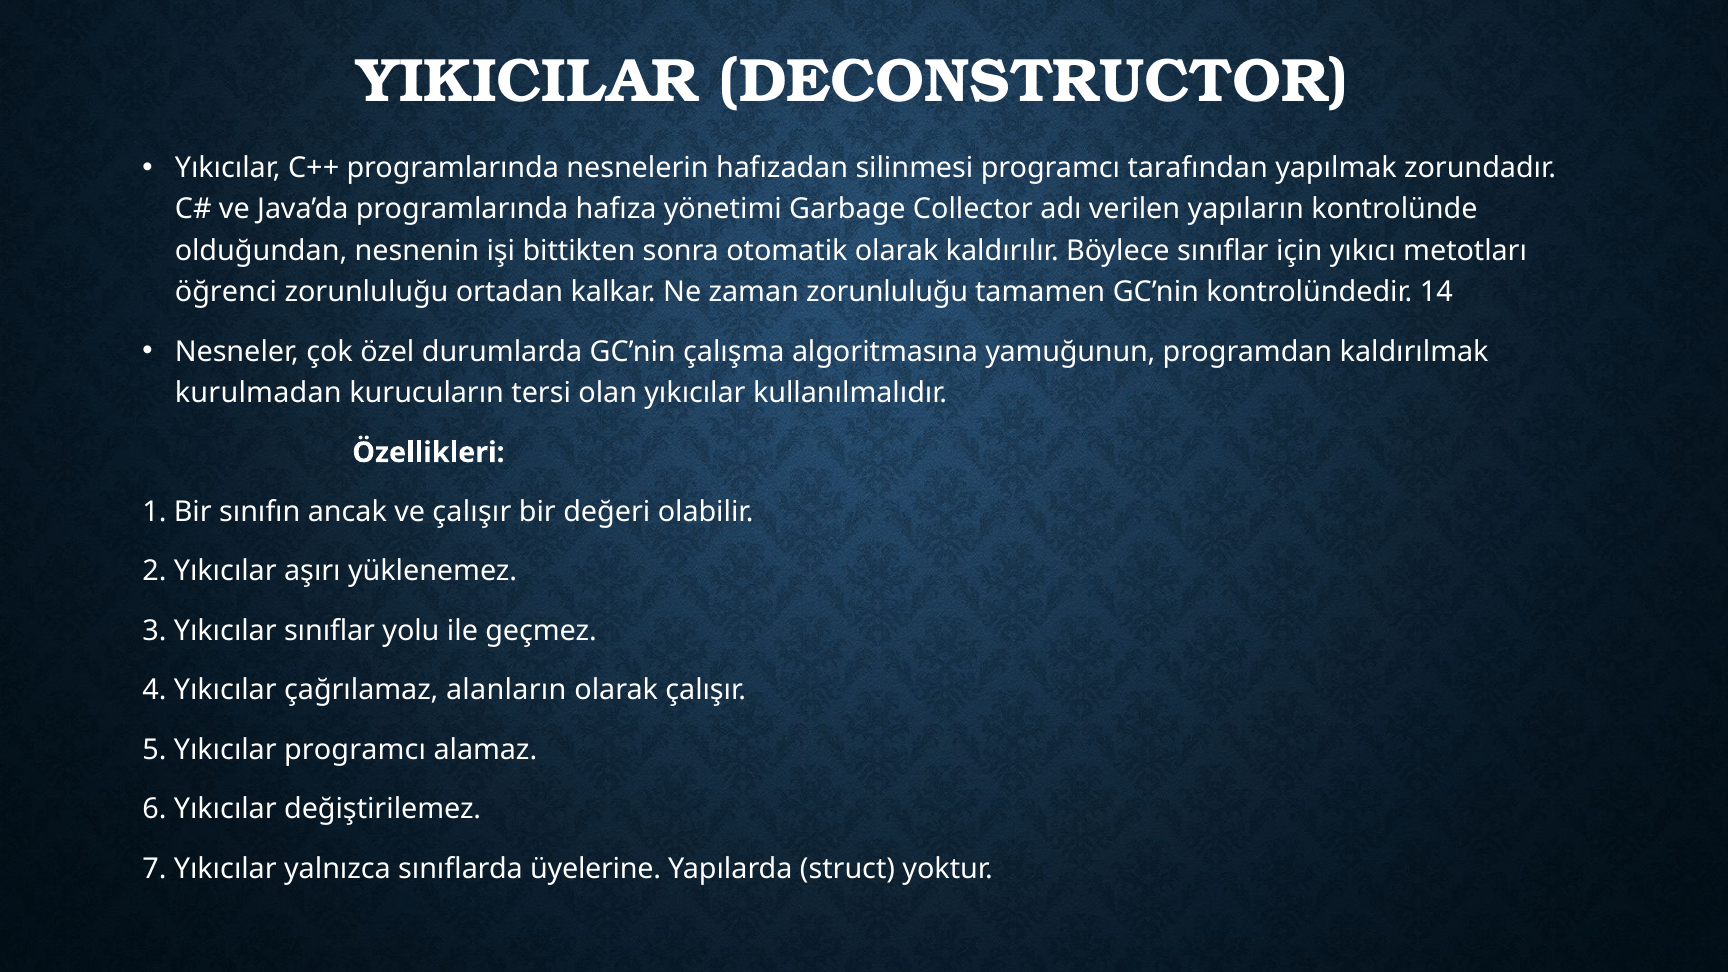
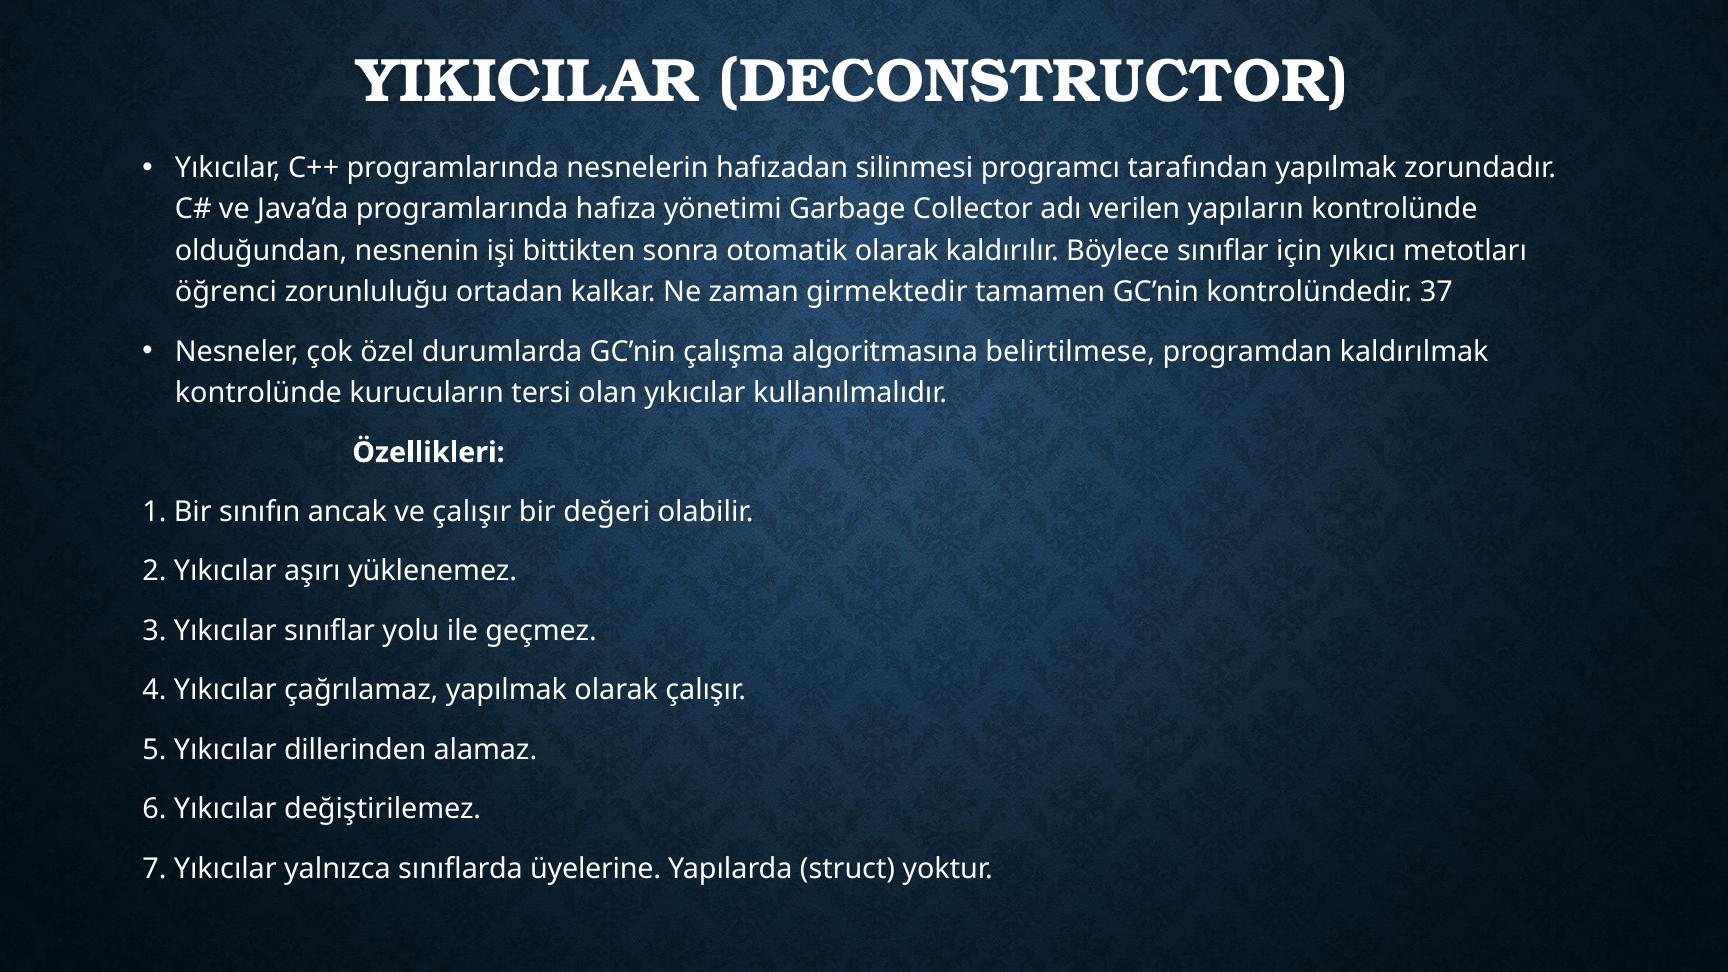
zaman zorunluluğu: zorunluluğu -> girmektedir
14: 14 -> 37
yamuğunun: yamuğunun -> belirtilmese
kurulmadan at (258, 393): kurulmadan -> kontrolünde
çağrılamaz alanların: alanların -> yapılmak
Yıkıcılar programcı: programcı -> dillerinden
